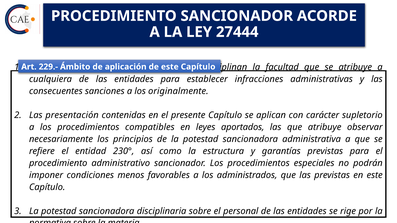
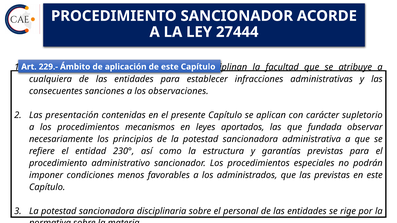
originalmente: originalmente -> observaciones
compatibles: compatibles -> mecanismos
que atribuye: atribuye -> fundada
